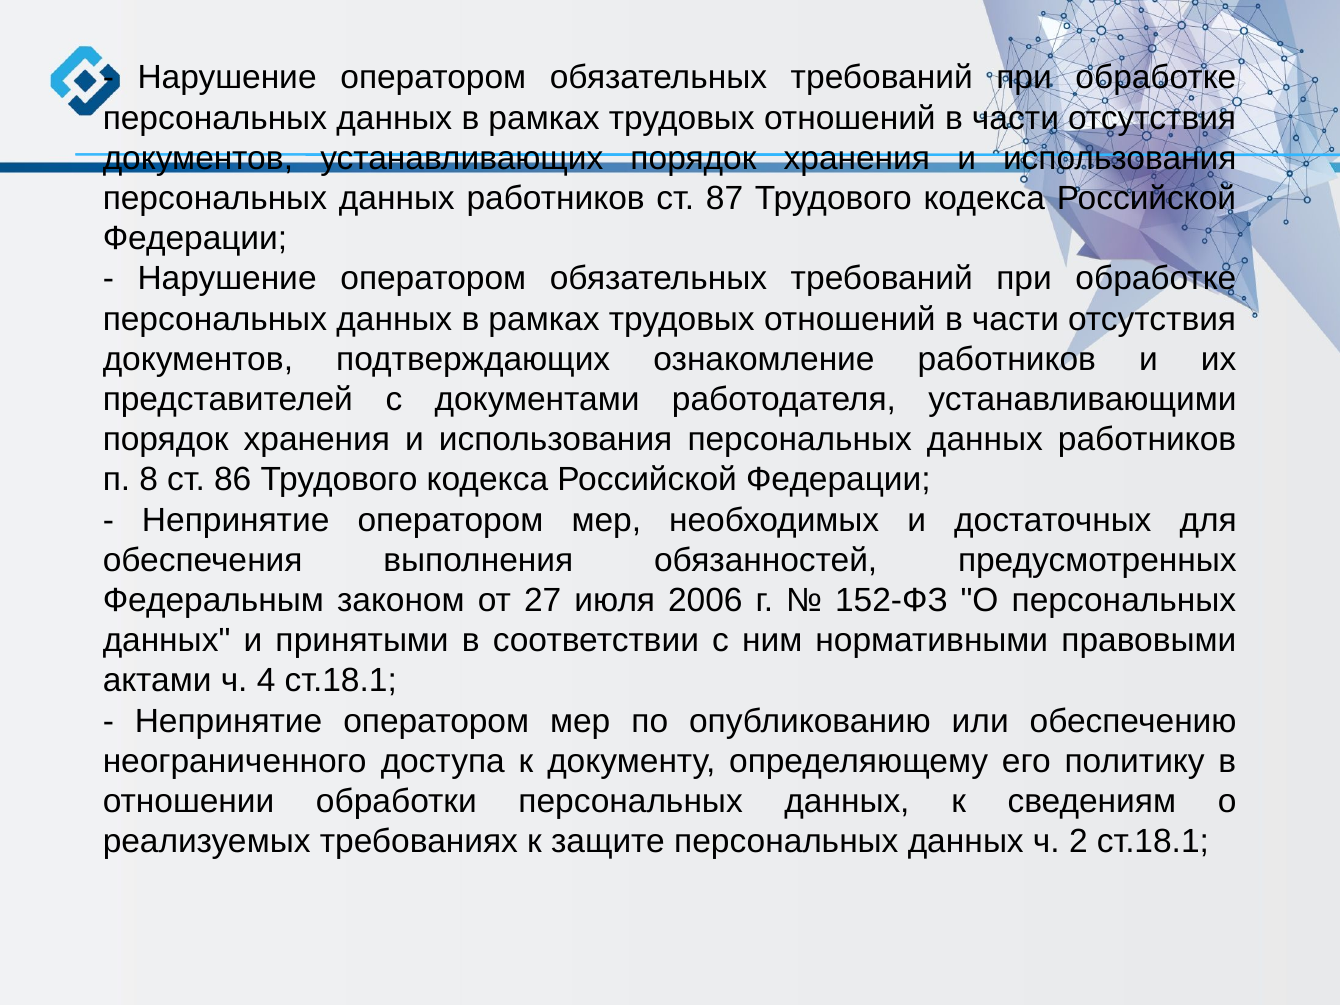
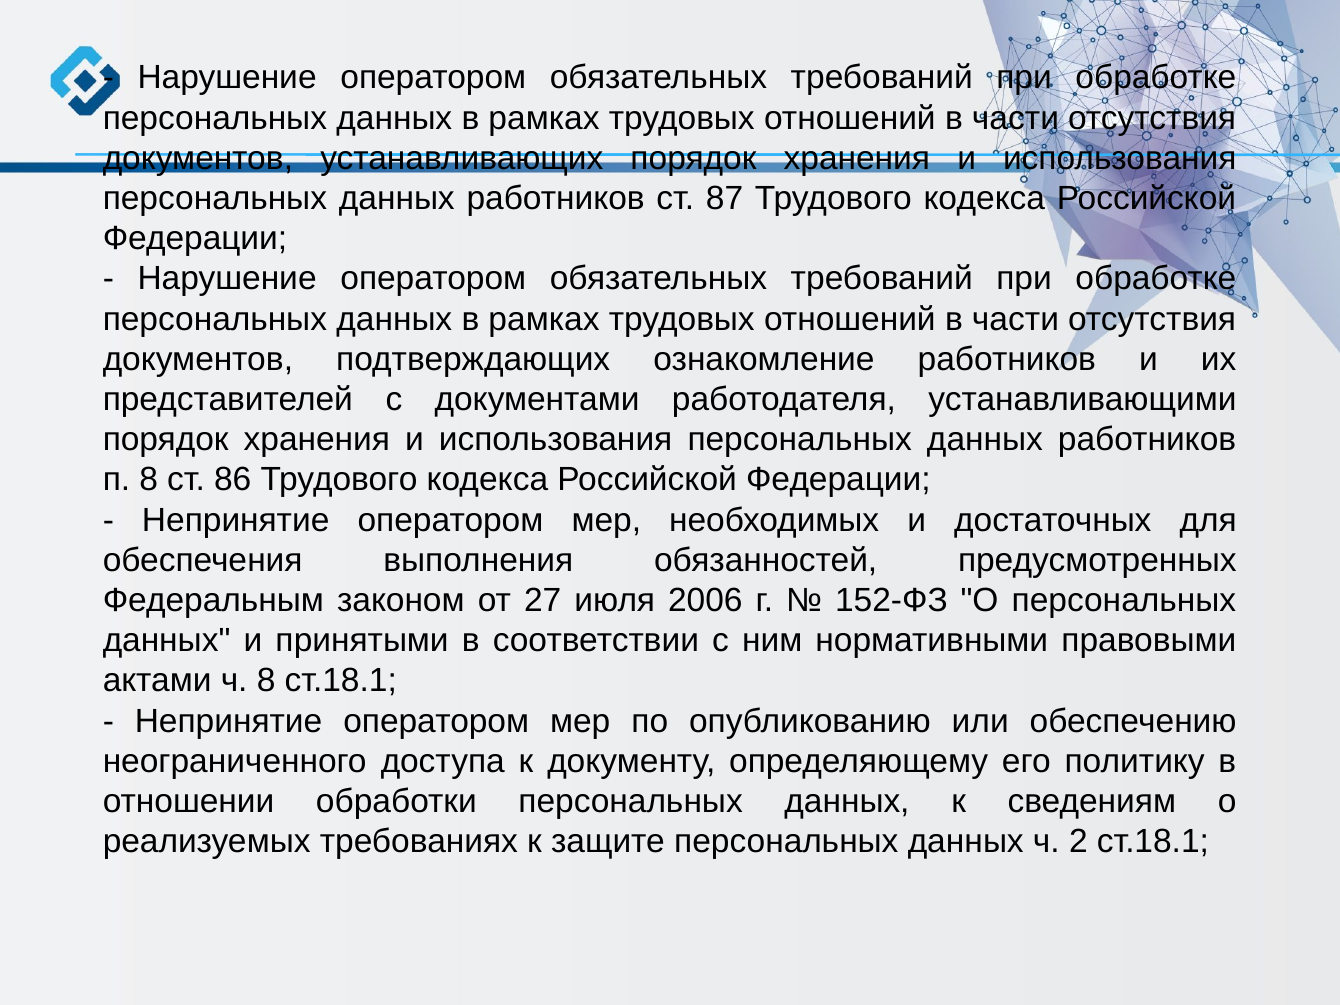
ч 4: 4 -> 8
